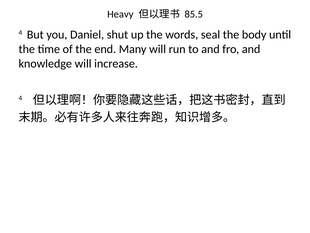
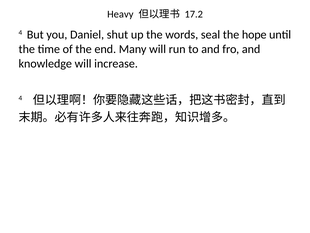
85.5: 85.5 -> 17.2
body: body -> hope
